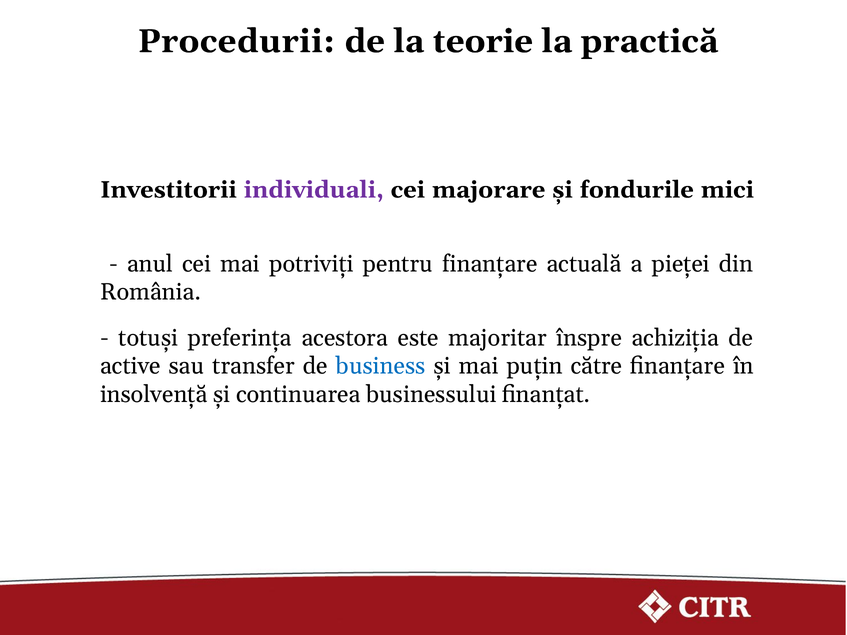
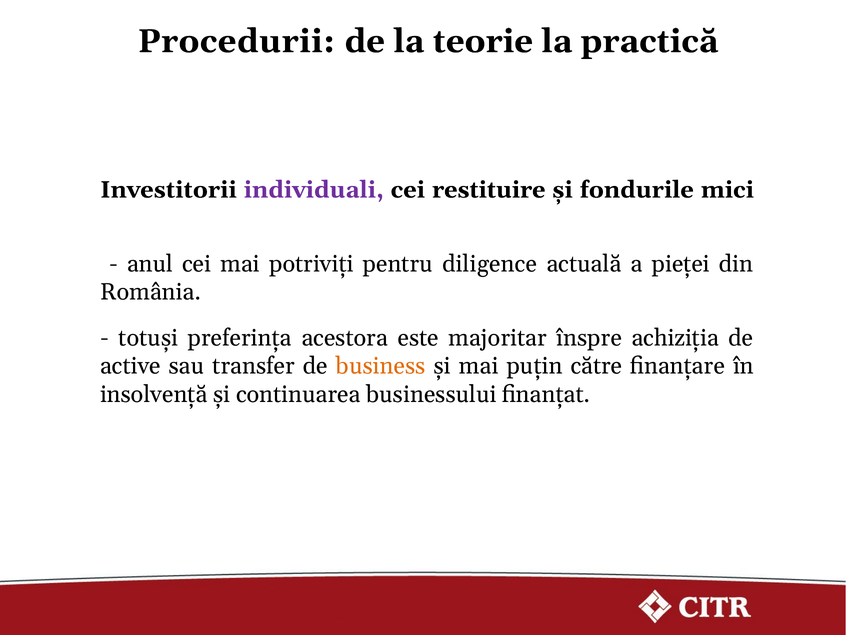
majorare: majorare -> restituire
pentru finanțare: finanțare -> diligence
business colour: blue -> orange
